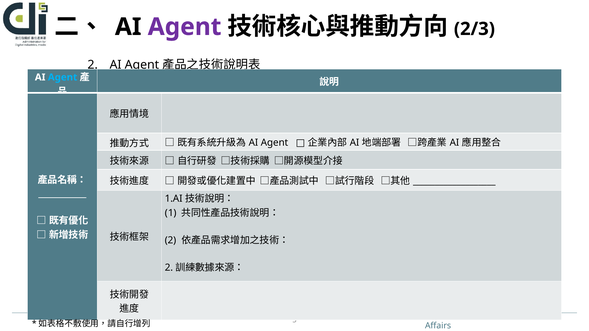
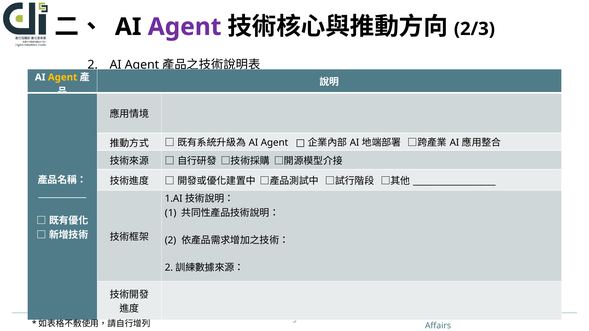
Agent at (63, 77) colour: light blue -> yellow
